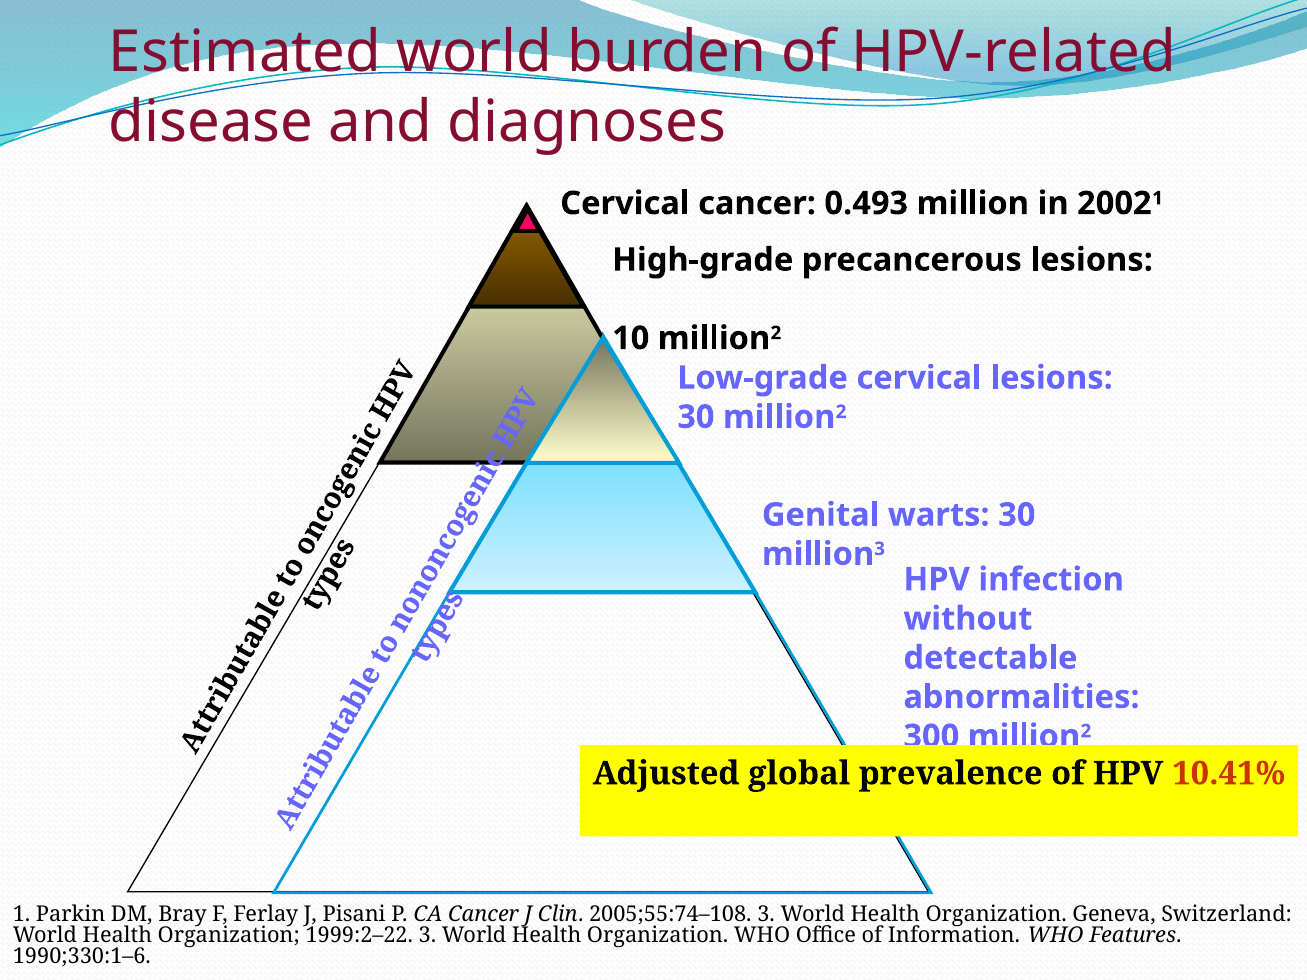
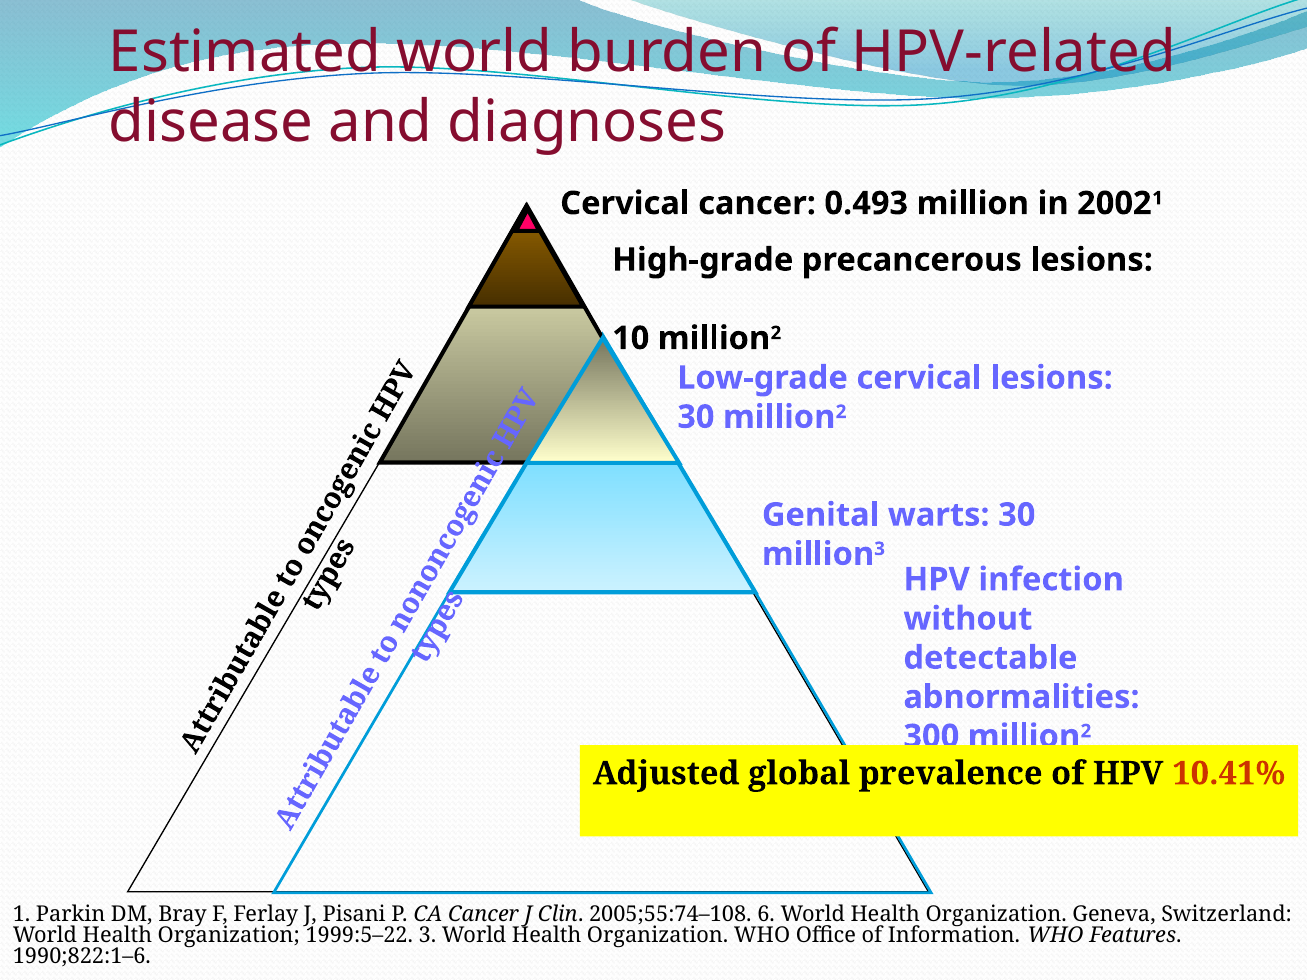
2005;55:74–108 3: 3 -> 6
1999:2–22: 1999:2–22 -> 1999:5–22
1990;330:1–6: 1990;330:1–6 -> 1990;822:1–6
